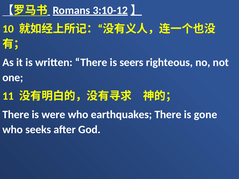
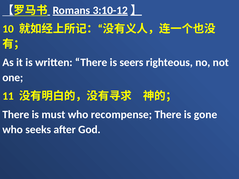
were: were -> must
earthquakes: earthquakes -> recompense
